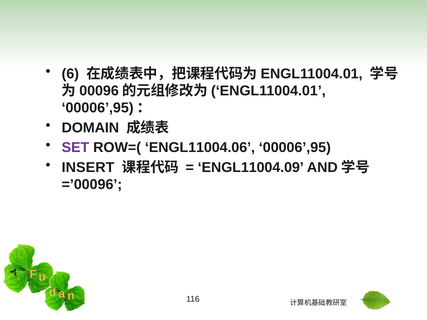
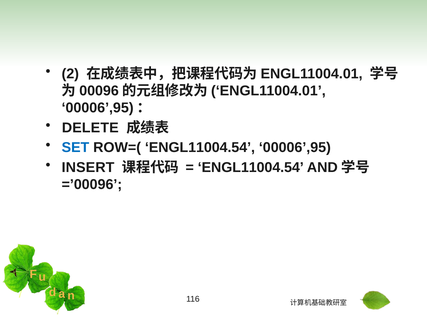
6: 6 -> 2
DOMAIN: DOMAIN -> DELETE
SET colour: purple -> blue
ROW=( ENGL11004.06: ENGL11004.06 -> ENGL11004.54
ENGL11004.09 at (251, 168): ENGL11004.09 -> ENGL11004.54
